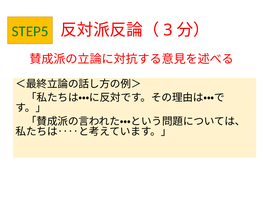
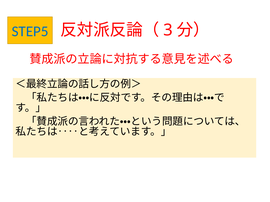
STEP5 colour: green -> blue
